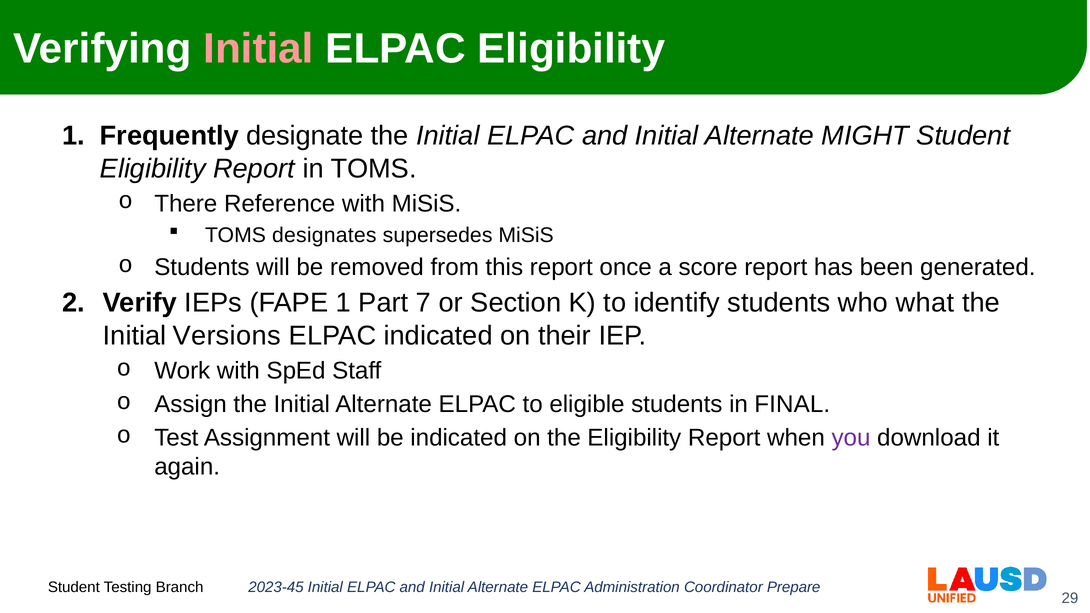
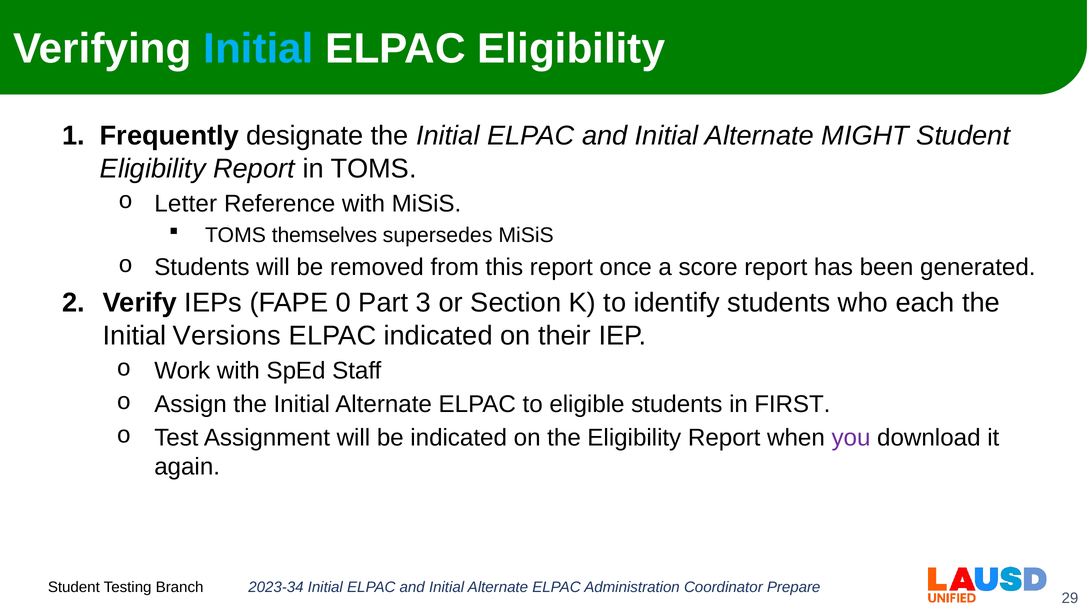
Initial at (258, 49) colour: pink -> light blue
There: There -> Letter
designates: designates -> themselves
FAPE 1: 1 -> 0
7: 7 -> 3
what: what -> each
FINAL: FINAL -> FIRST
2023-45: 2023-45 -> 2023-34
